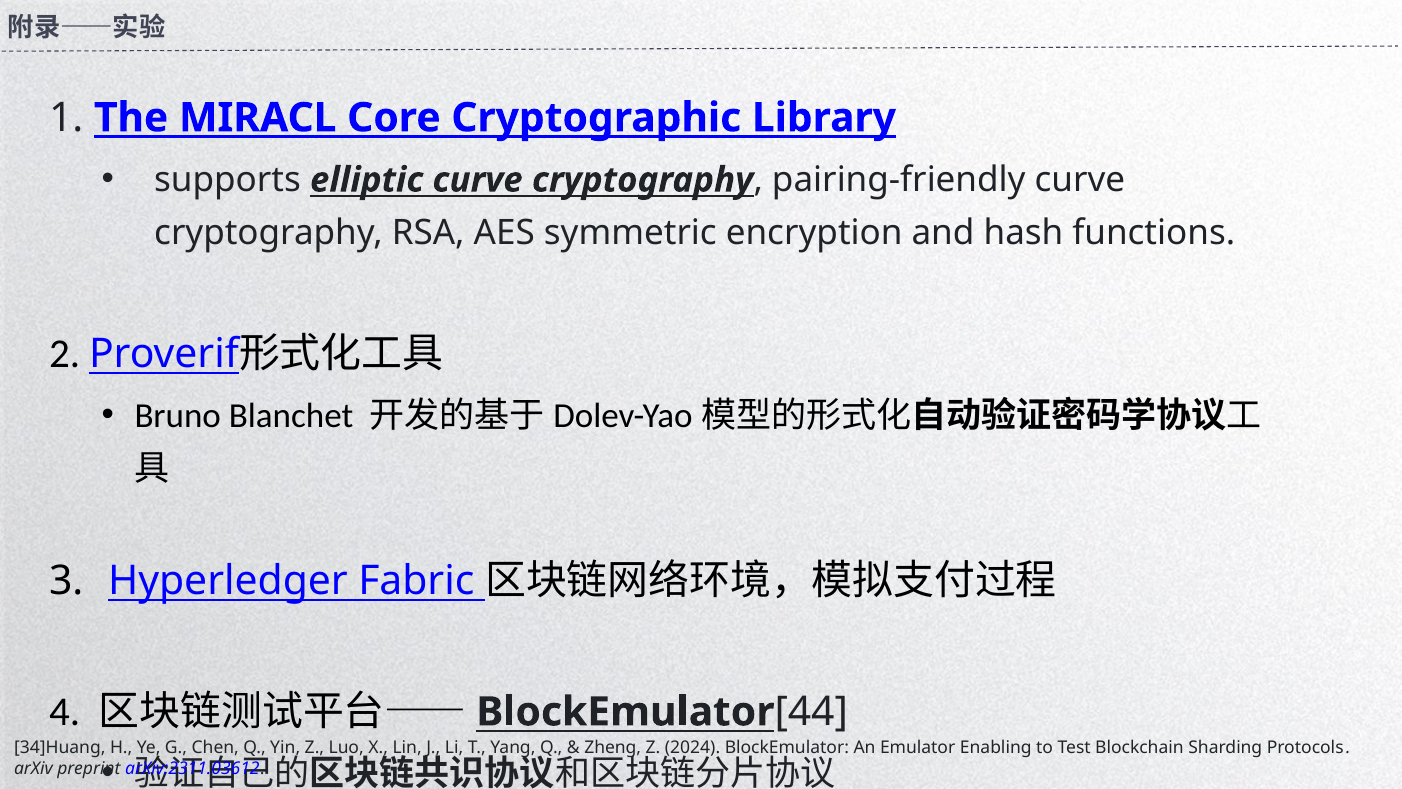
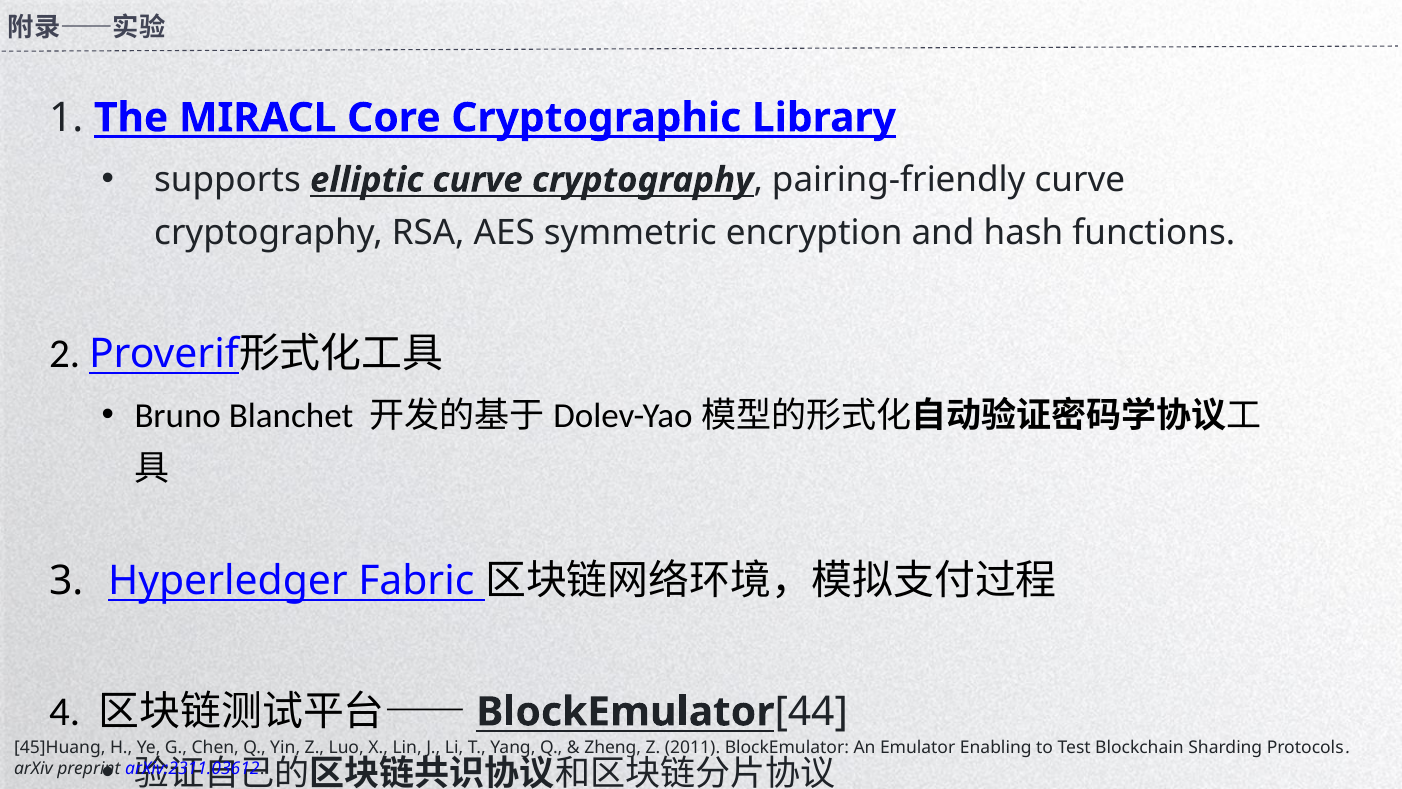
34]Huang: 34]Huang -> 45]Huang
2024: 2024 -> 2011
